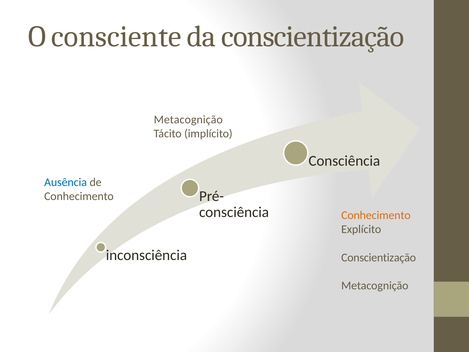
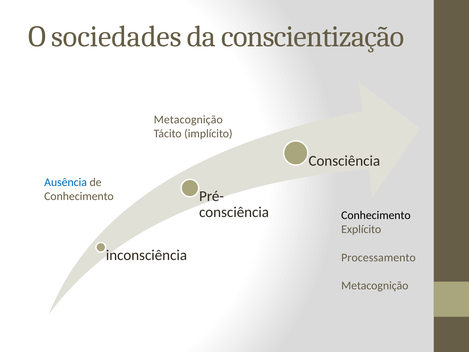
consciente: consciente -> sociedades
Conhecimento at (376, 215) colour: orange -> black
Conscientização at (379, 257): Conscientização -> Processamento
